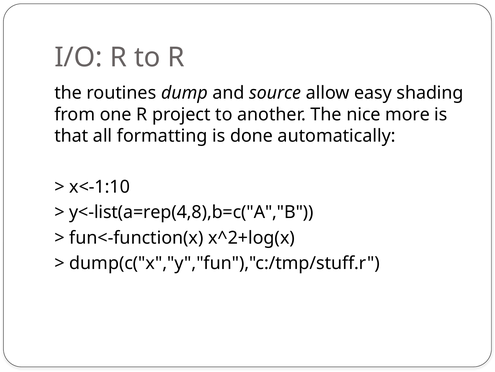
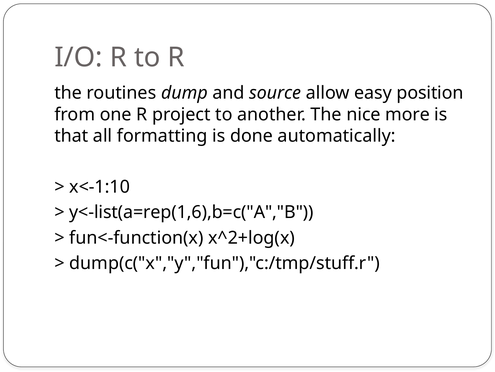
shading: shading -> position
y<-list(a=rep(4,8),b=c("A","B: y<-list(a=rep(4,8),b=c("A","B -> y<-list(a=rep(1,6),b=c("A","B
